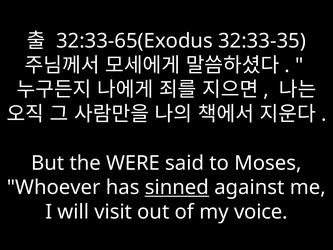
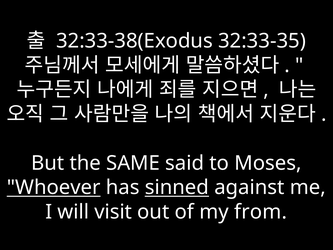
32:33-65(Exodus: 32:33-65(Exodus -> 32:33-38(Exodus
WERE: WERE -> SAME
Whoever underline: none -> present
voice: voice -> from
